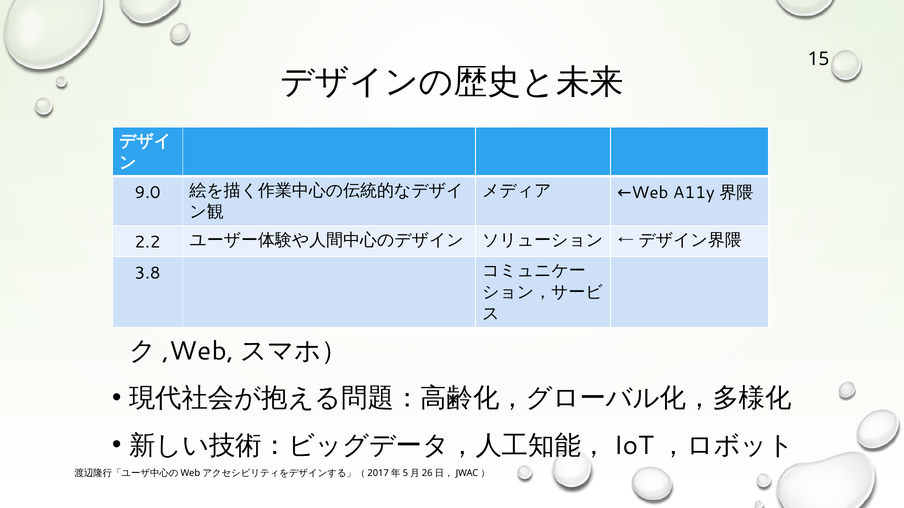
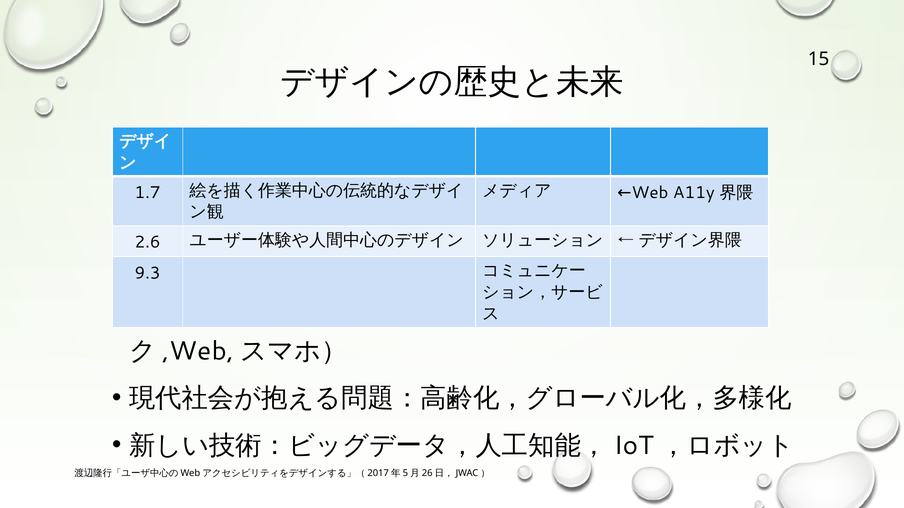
9.0: 9.0 -> 1.7
2.2: 2.2 -> 2.6
3.8: 3.8 -> 9.3
